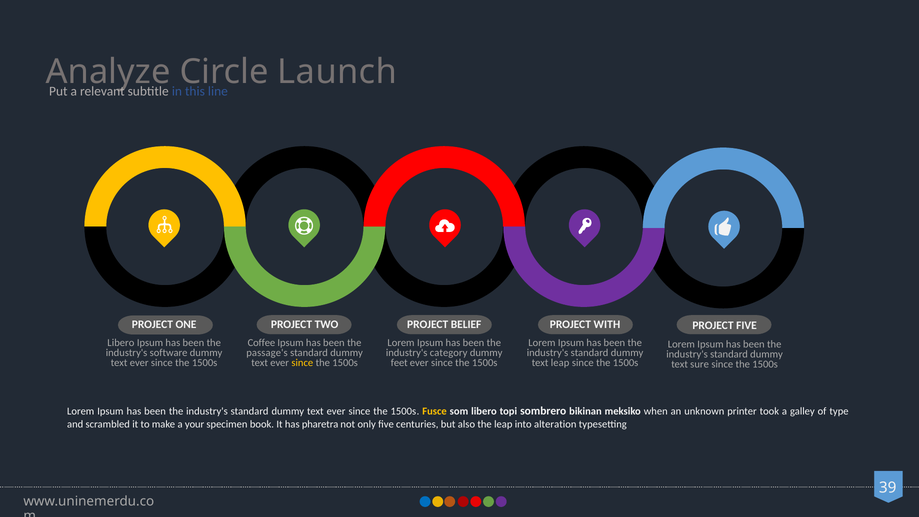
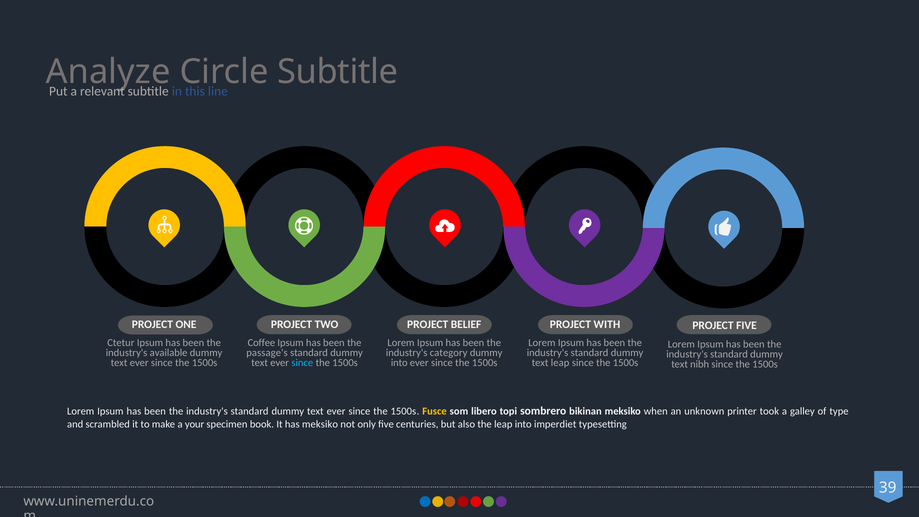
Launch at (337, 72): Launch -> Subtitle
Libero at (121, 343): Libero -> Ctetur
software: software -> available
since at (302, 363) colour: yellow -> light blue
feet at (399, 363): feet -> into
sure: sure -> nibh
has pharetra: pharetra -> meksiko
alteration: alteration -> imperdiet
